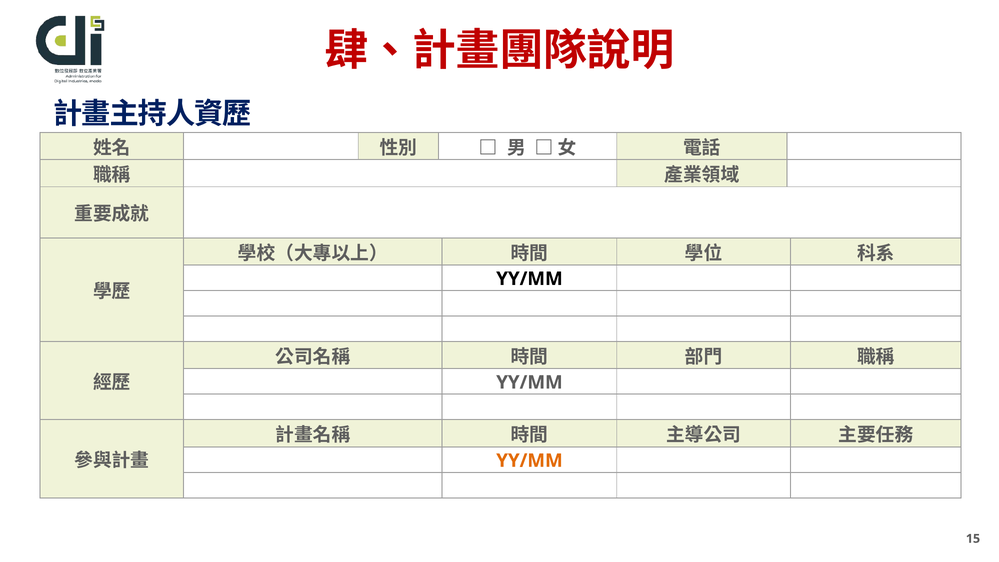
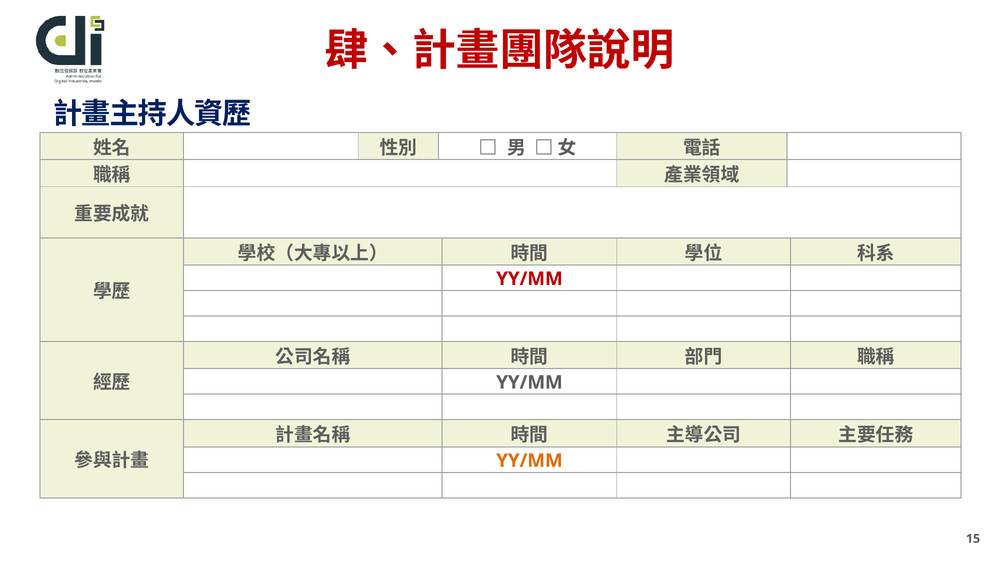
YY/MM at (529, 279) colour: black -> red
